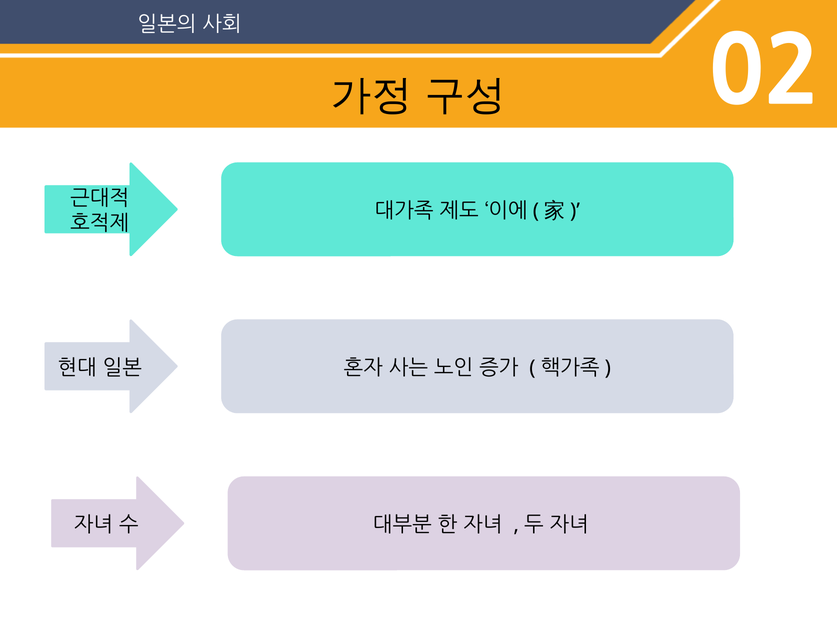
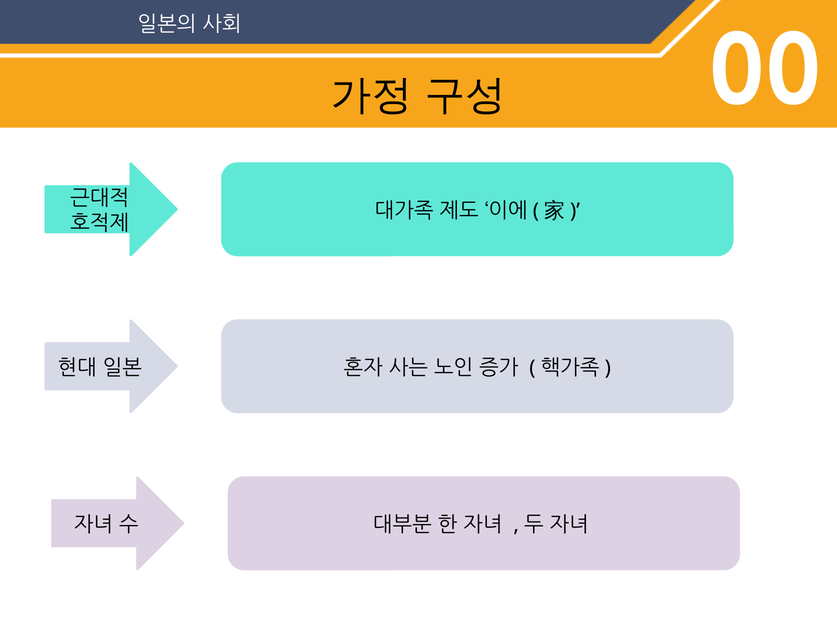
02: 02 -> 00
